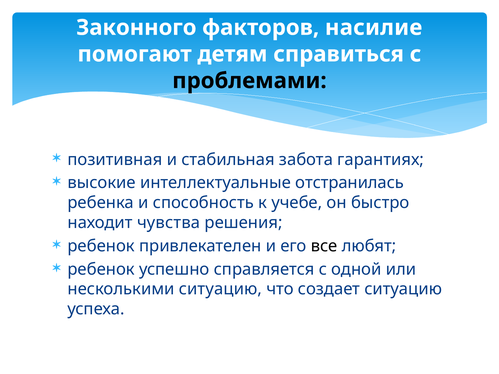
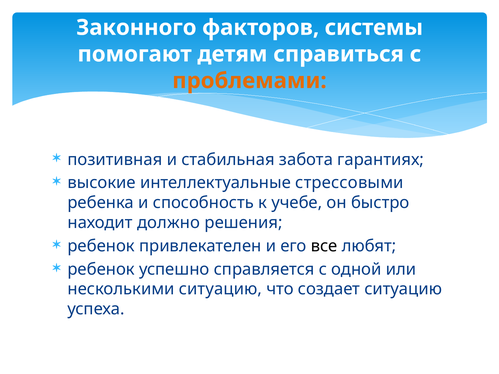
насилие: насилие -> системы
проблемами colour: black -> orange
отстранилась: отстранилась -> стрессовыми
чувства: чувства -> должно
